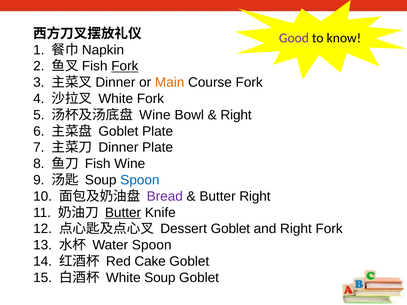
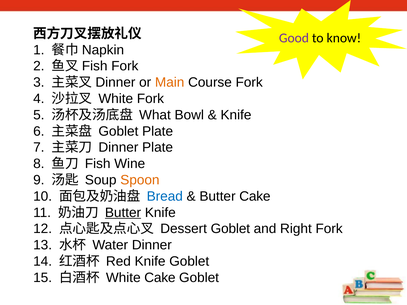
Fork at (125, 66) underline: present -> none
Wine at (155, 115): Wine -> What
Right at (236, 115): Right -> Knife
Spoon at (140, 180) colour: blue -> orange
Bread colour: purple -> blue
Butter Right: Right -> Cake
Water Spoon: Spoon -> Dinner
Red Cake: Cake -> Knife
White Soup: Soup -> Cake
